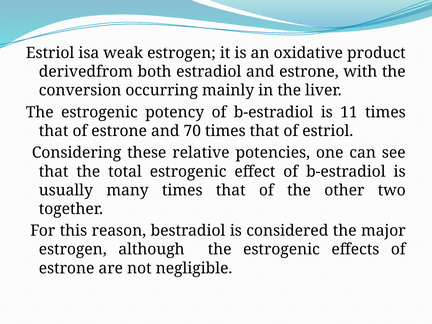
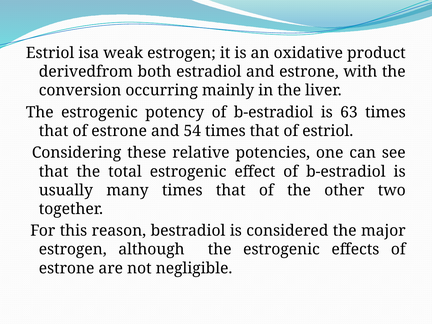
11: 11 -> 63
70: 70 -> 54
